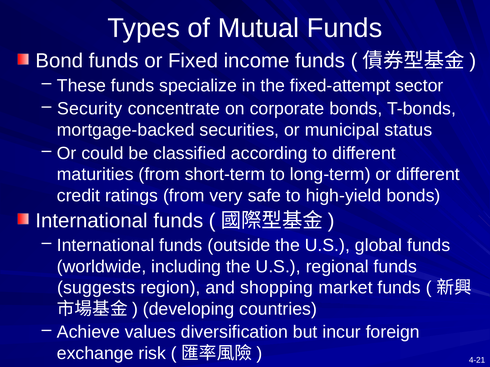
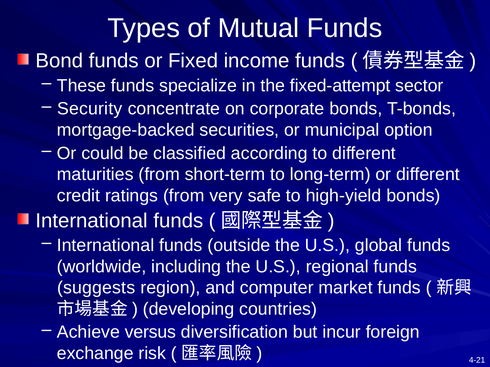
status: status -> option
shopping: shopping -> computer
values: values -> versus
